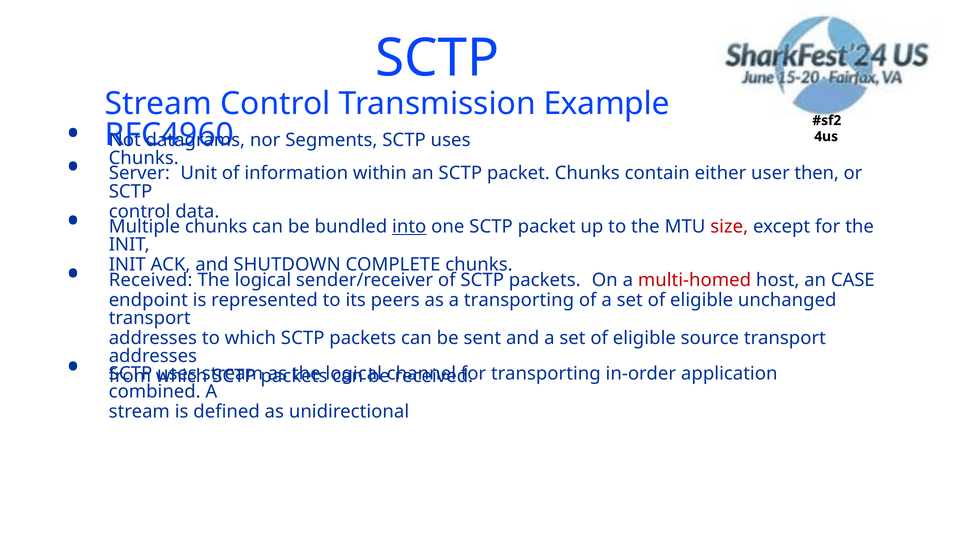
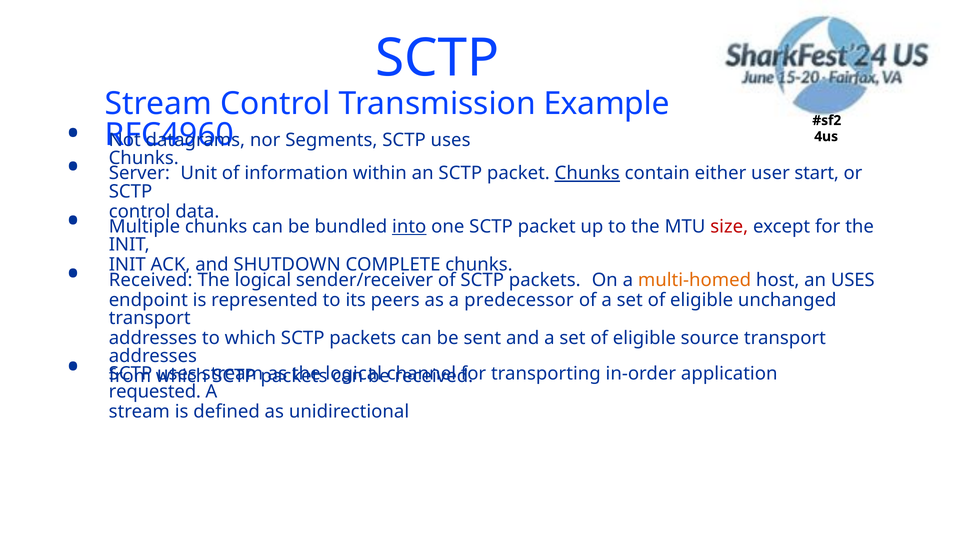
Chunks at (587, 173) underline: none -> present
then: then -> start
multi-homed colour: red -> orange
an CASE: CASE -> USES
a transporting: transporting -> predecessor
combined: combined -> requested
